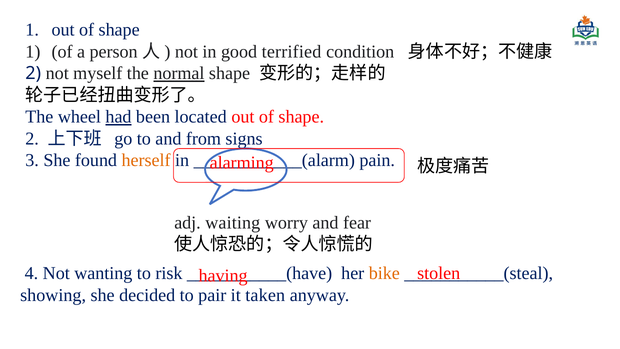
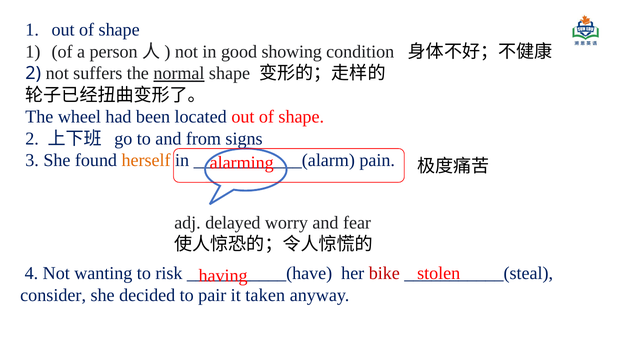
terrified: terrified -> showing
myself: myself -> suffers
had underline: present -> none
waiting: waiting -> delayed
bike colour: orange -> red
showing: showing -> consider
